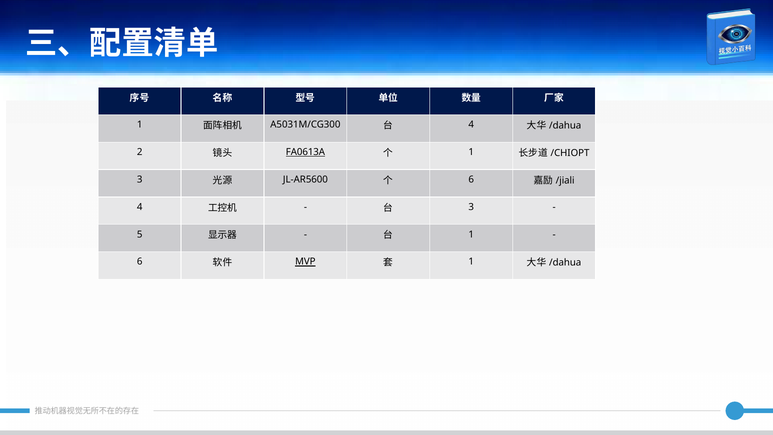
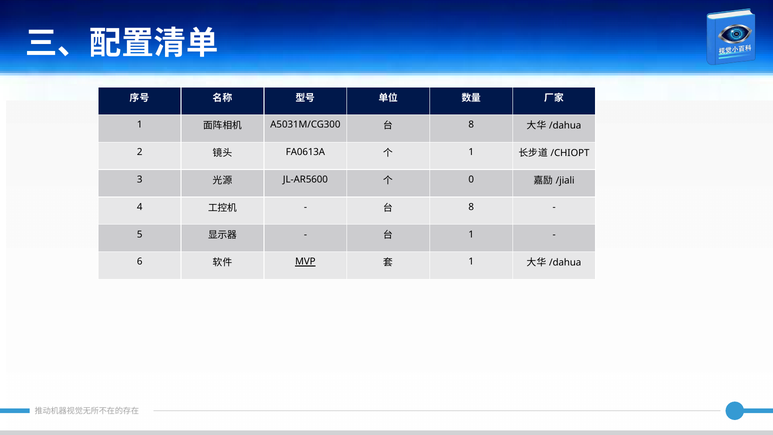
4 at (471, 125): 4 -> 8
FA0613A underline: present -> none
6 at (471, 180): 6 -> 0
3 at (471, 207): 3 -> 8
